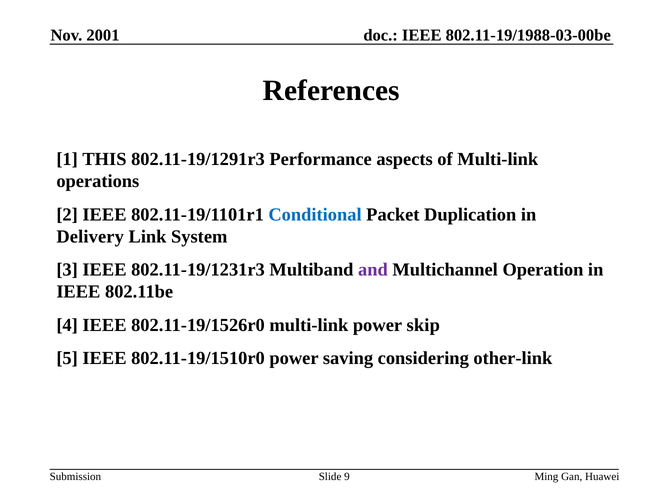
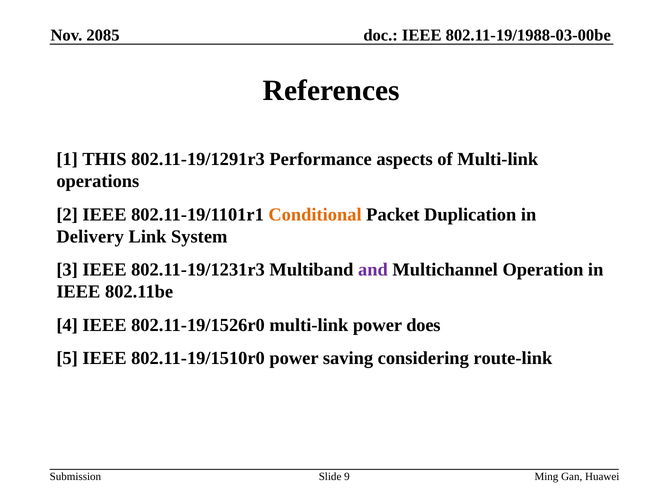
2001: 2001 -> 2085
Conditional colour: blue -> orange
skip: skip -> does
other-link: other-link -> route-link
